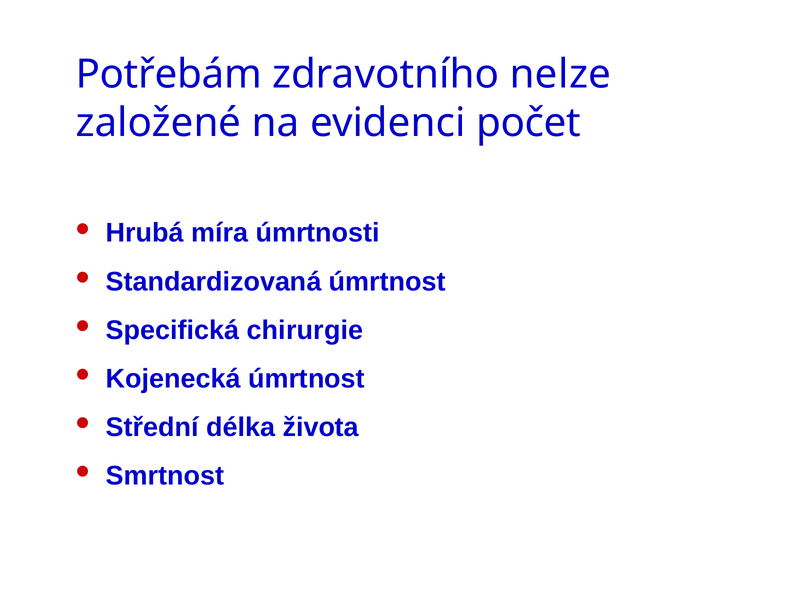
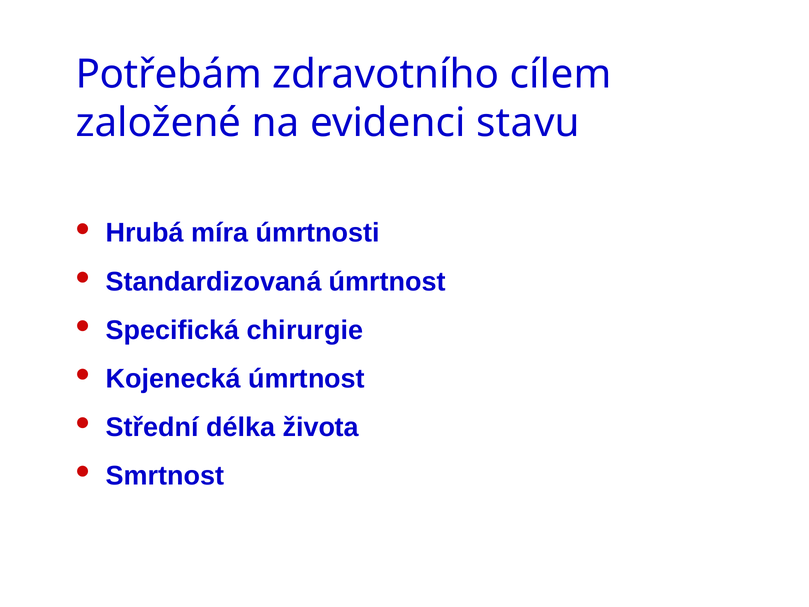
nelze: nelze -> cílem
počet: počet -> stavu
